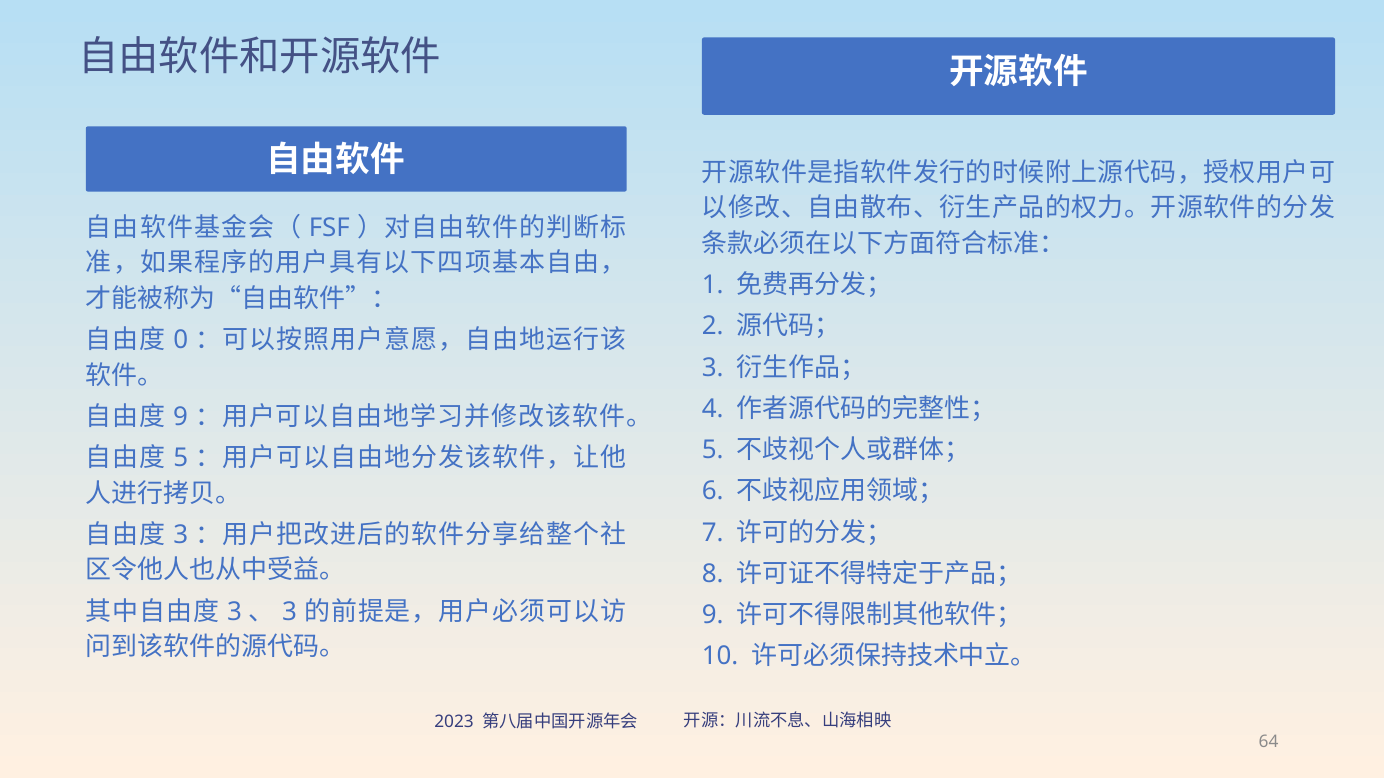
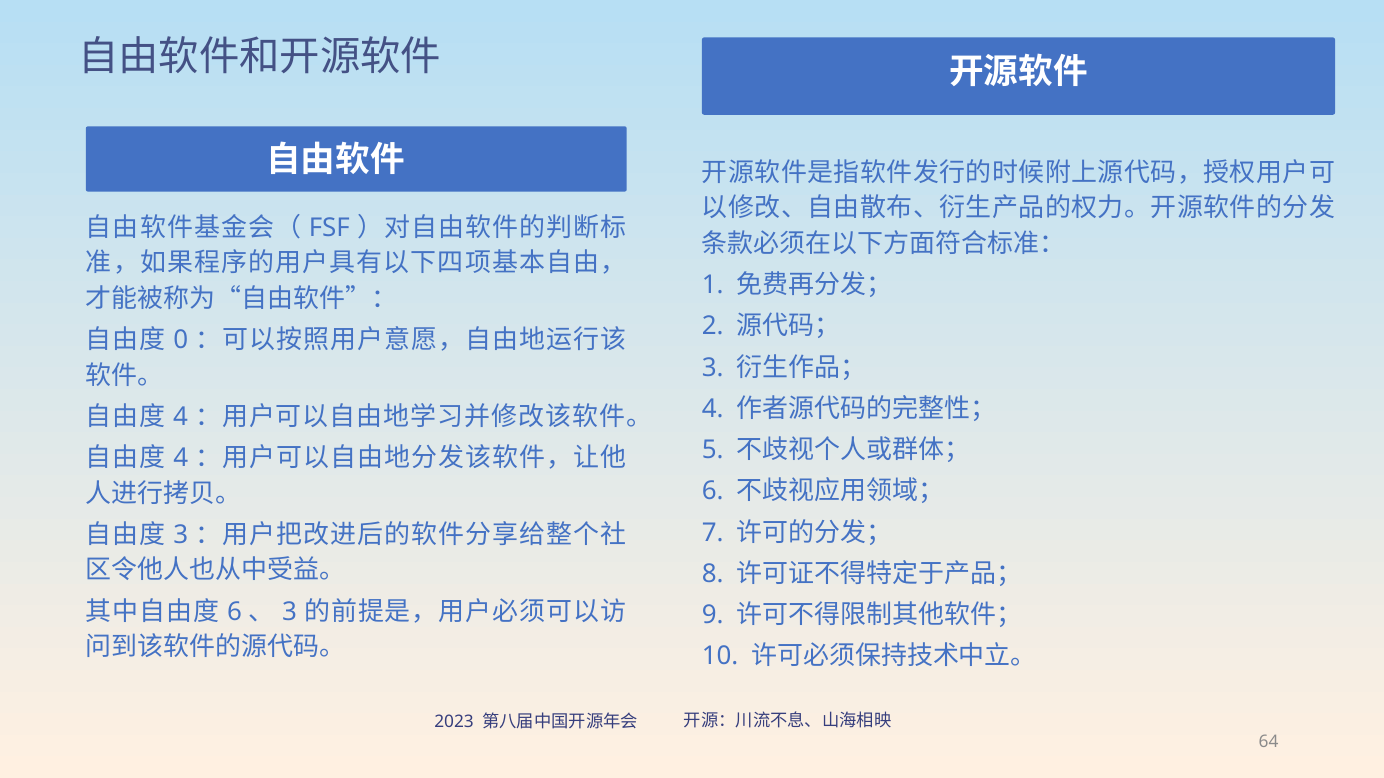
9 at (181, 417): 9 -> 4
5 at (181, 458): 5 -> 4
3 at (234, 612): 3 -> 6
